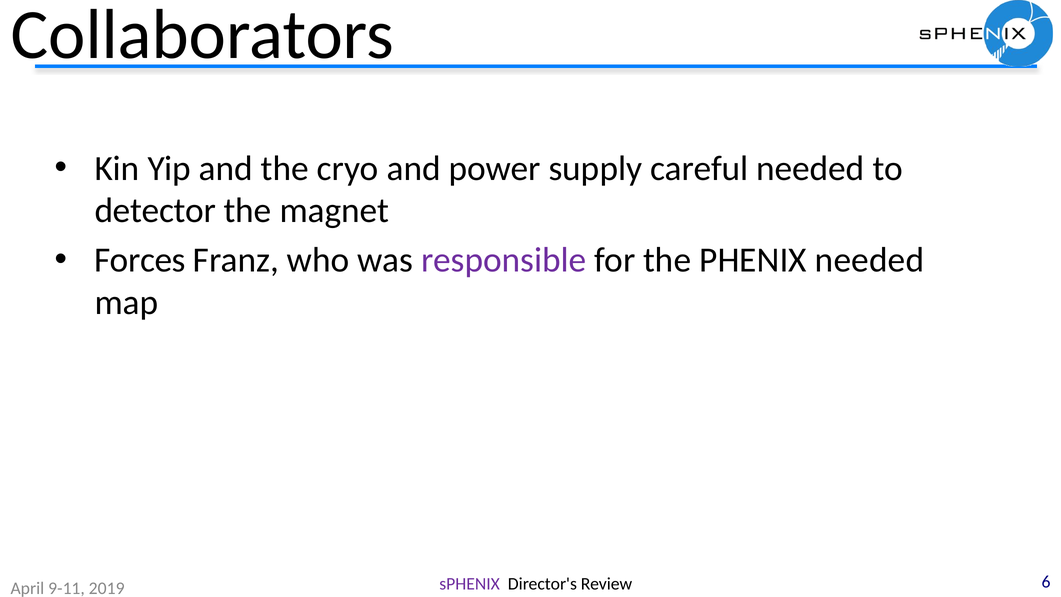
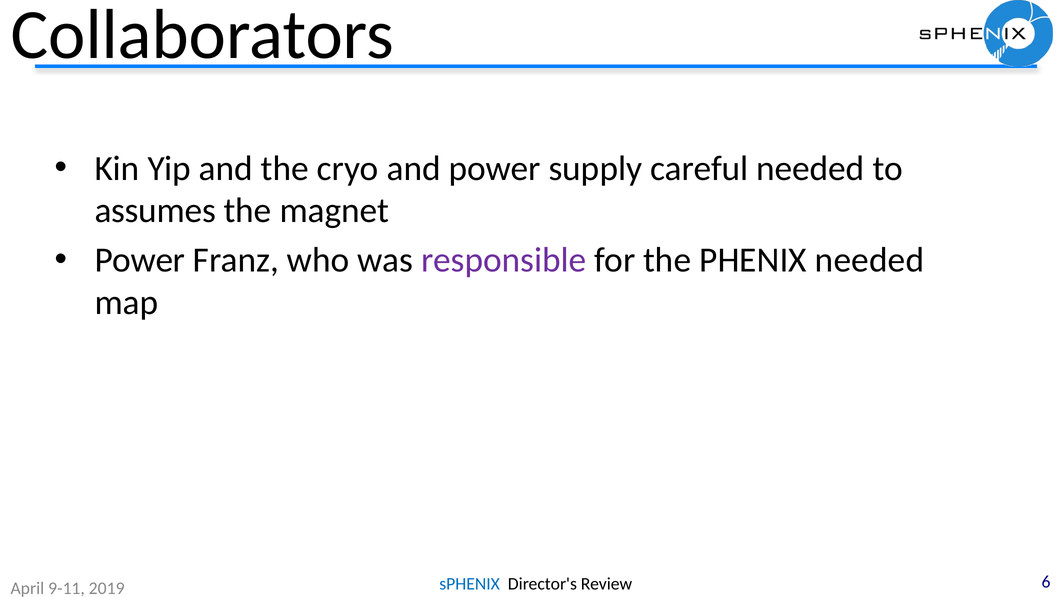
detector: detector -> assumes
Forces at (140, 260): Forces -> Power
sPHENIX colour: purple -> blue
